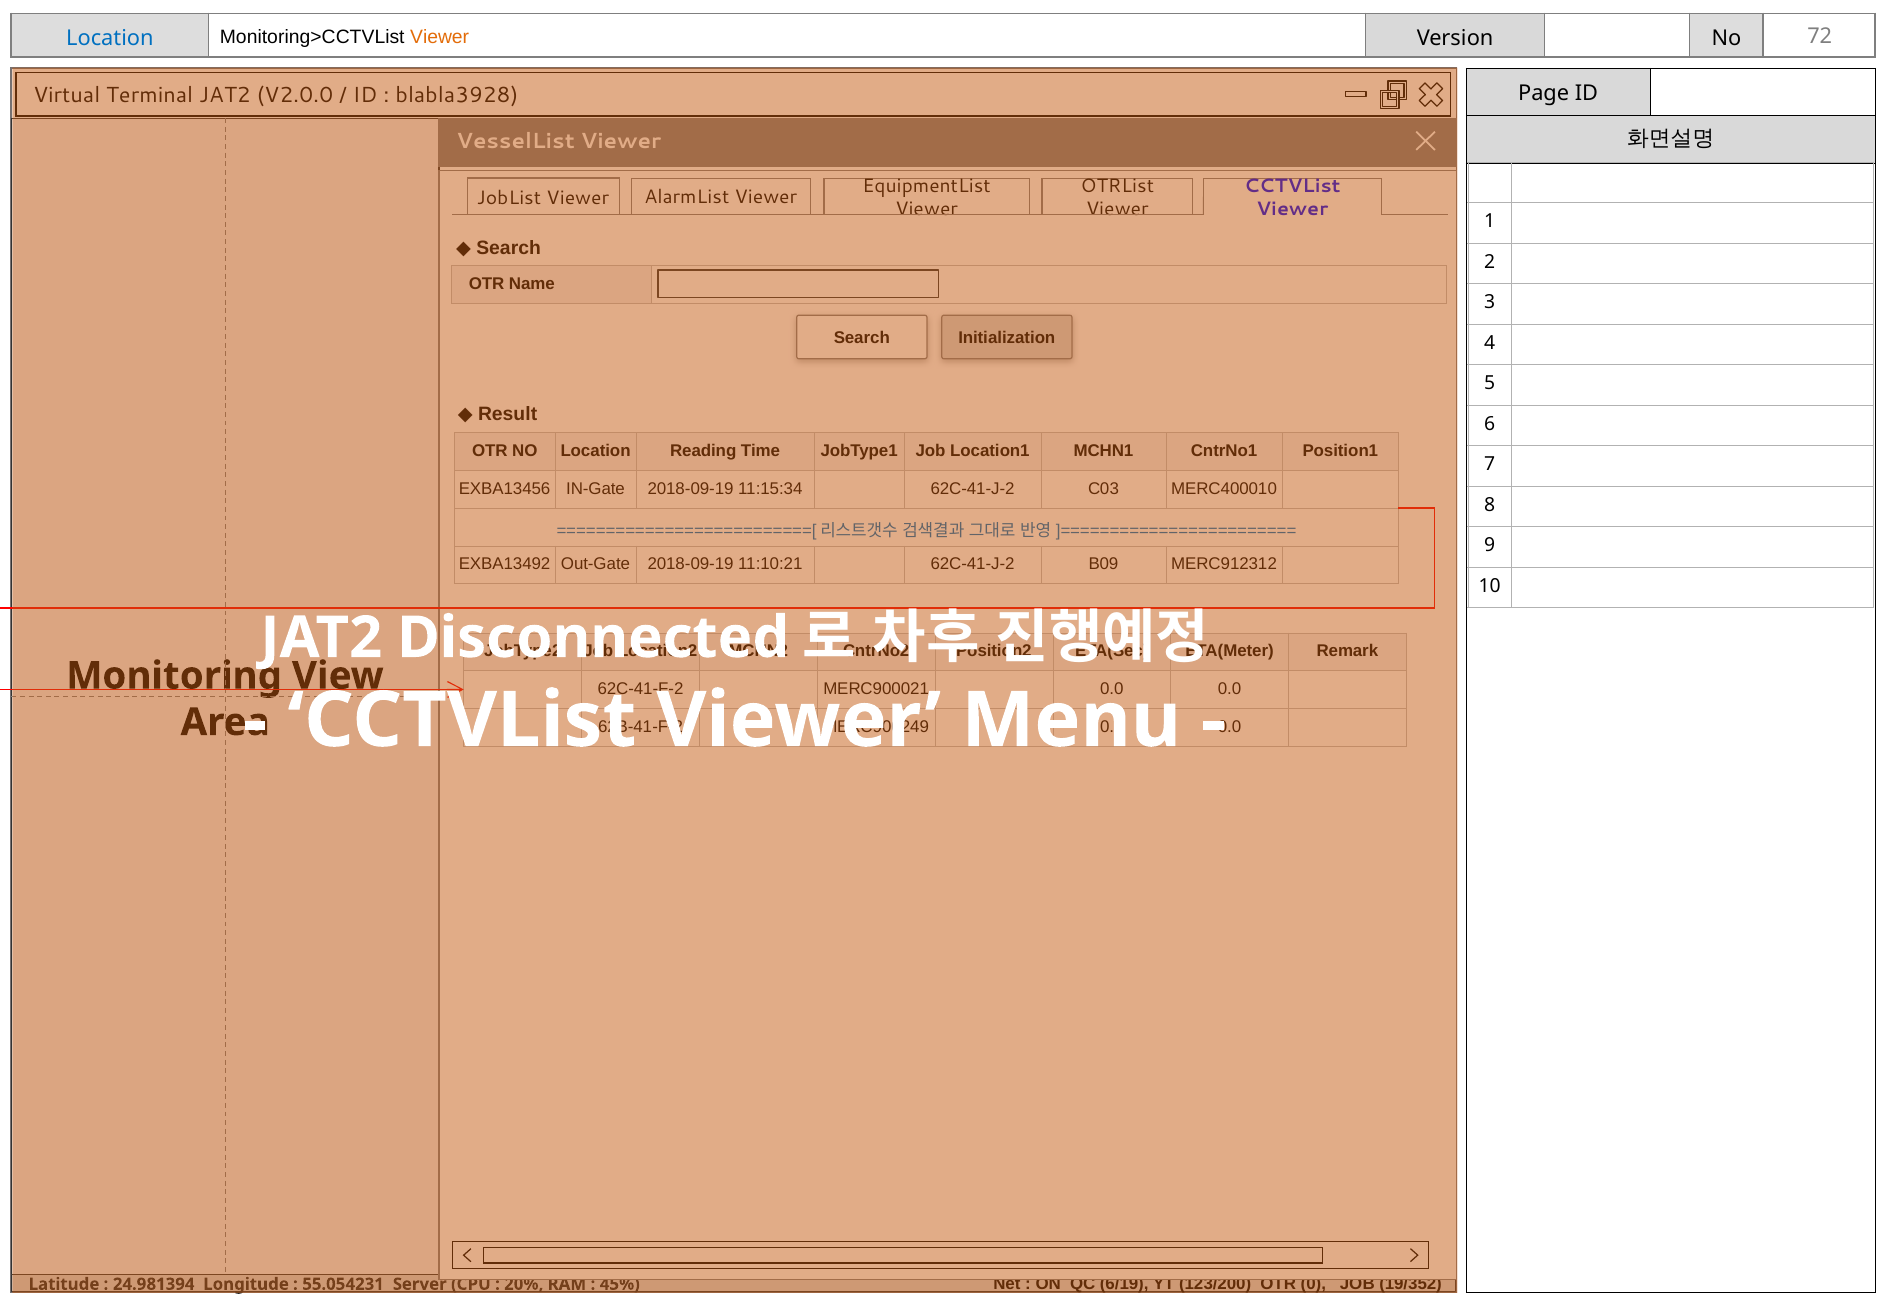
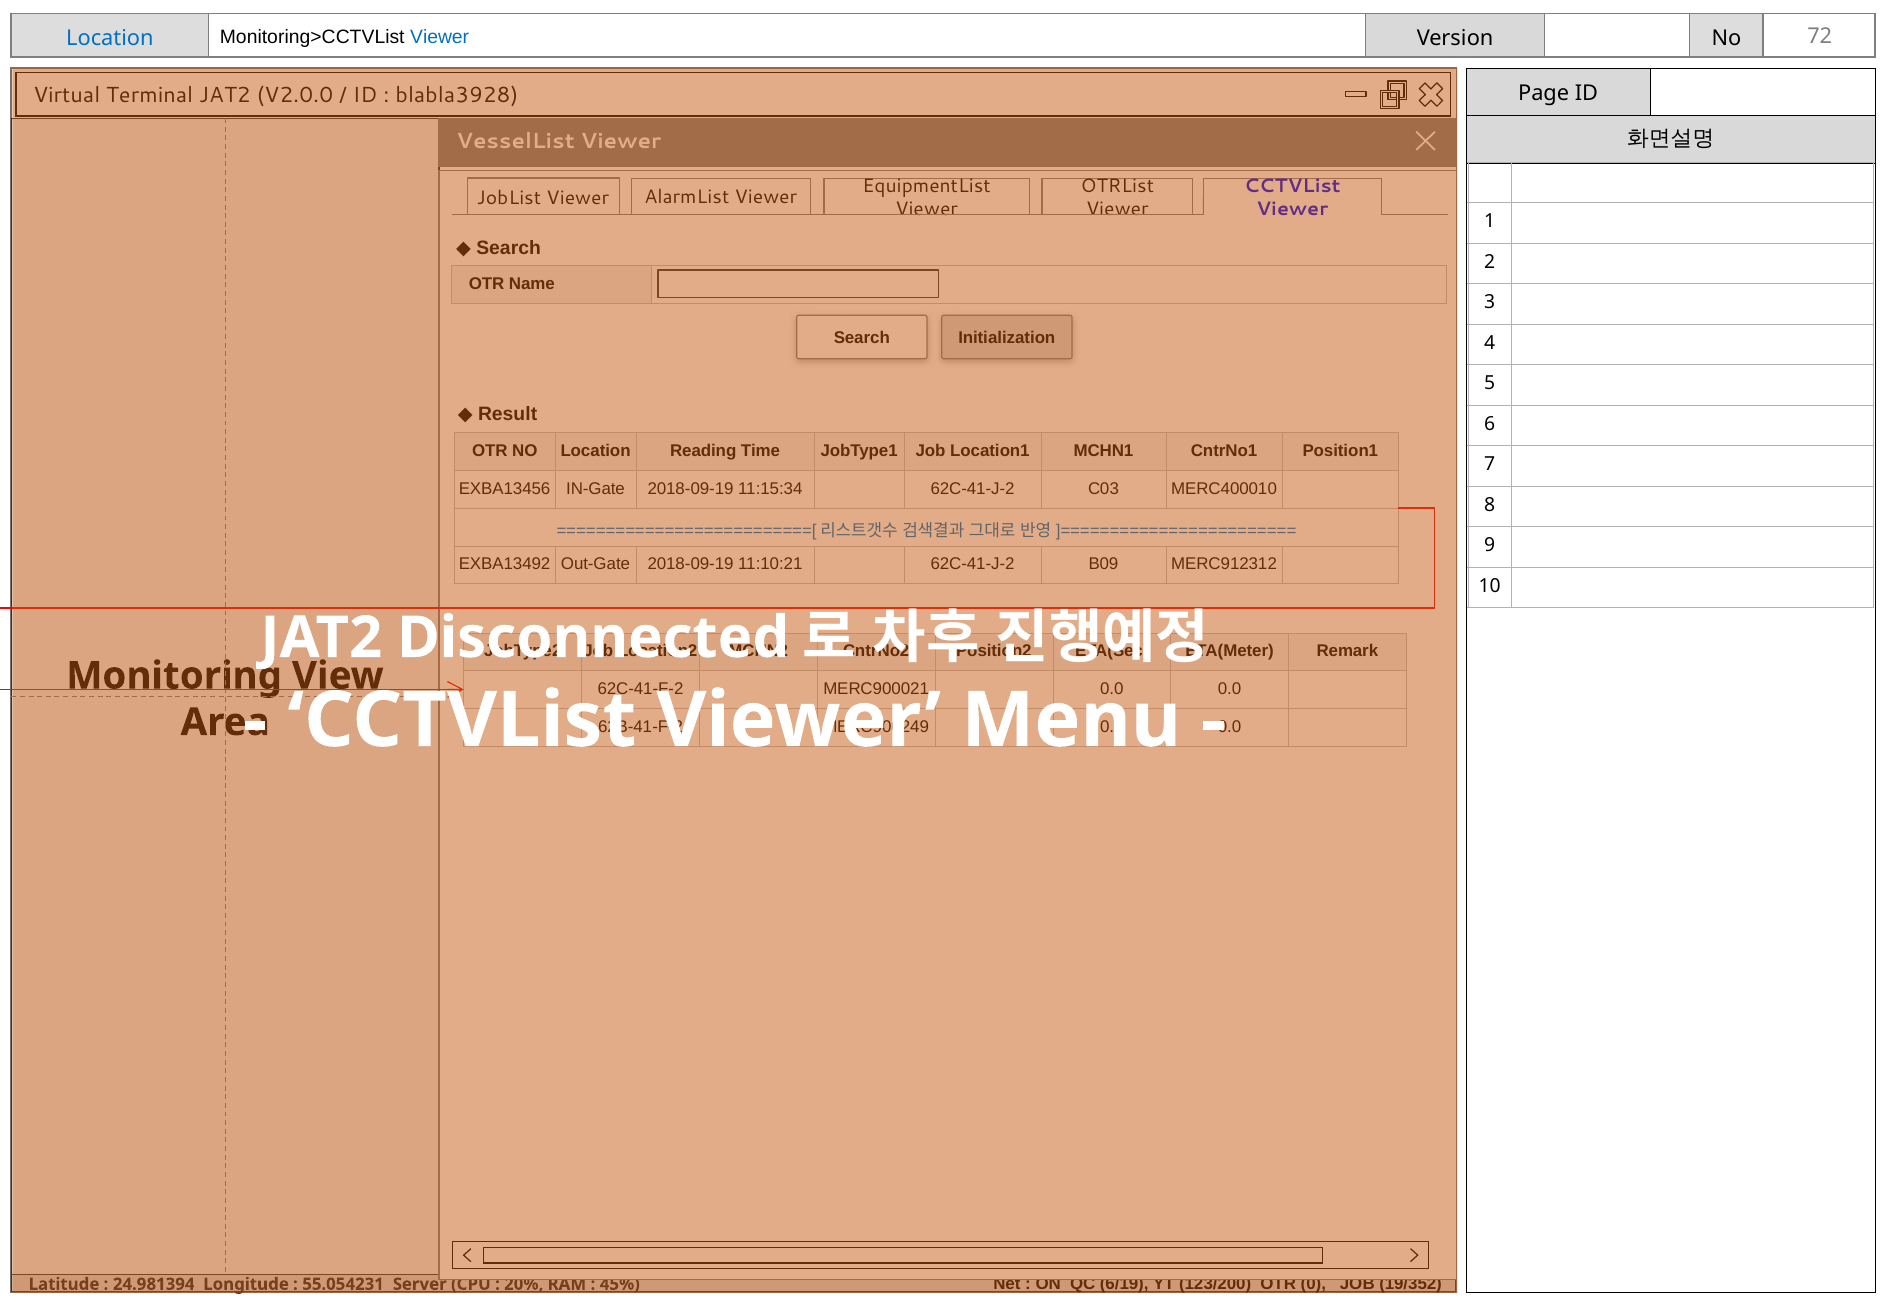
Viewer at (440, 37) colour: orange -> blue
